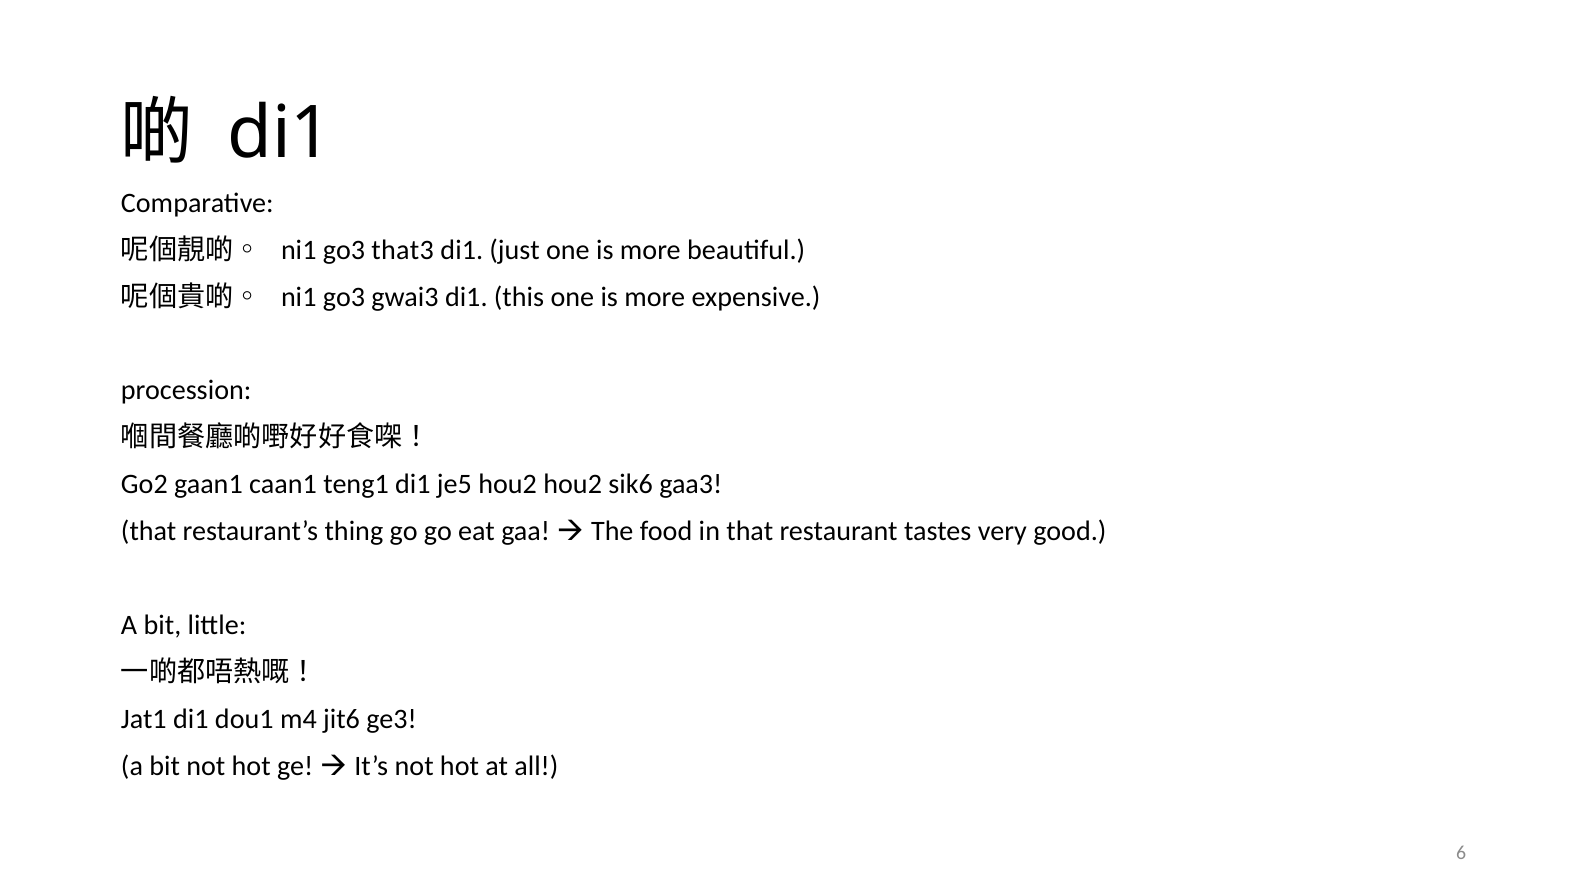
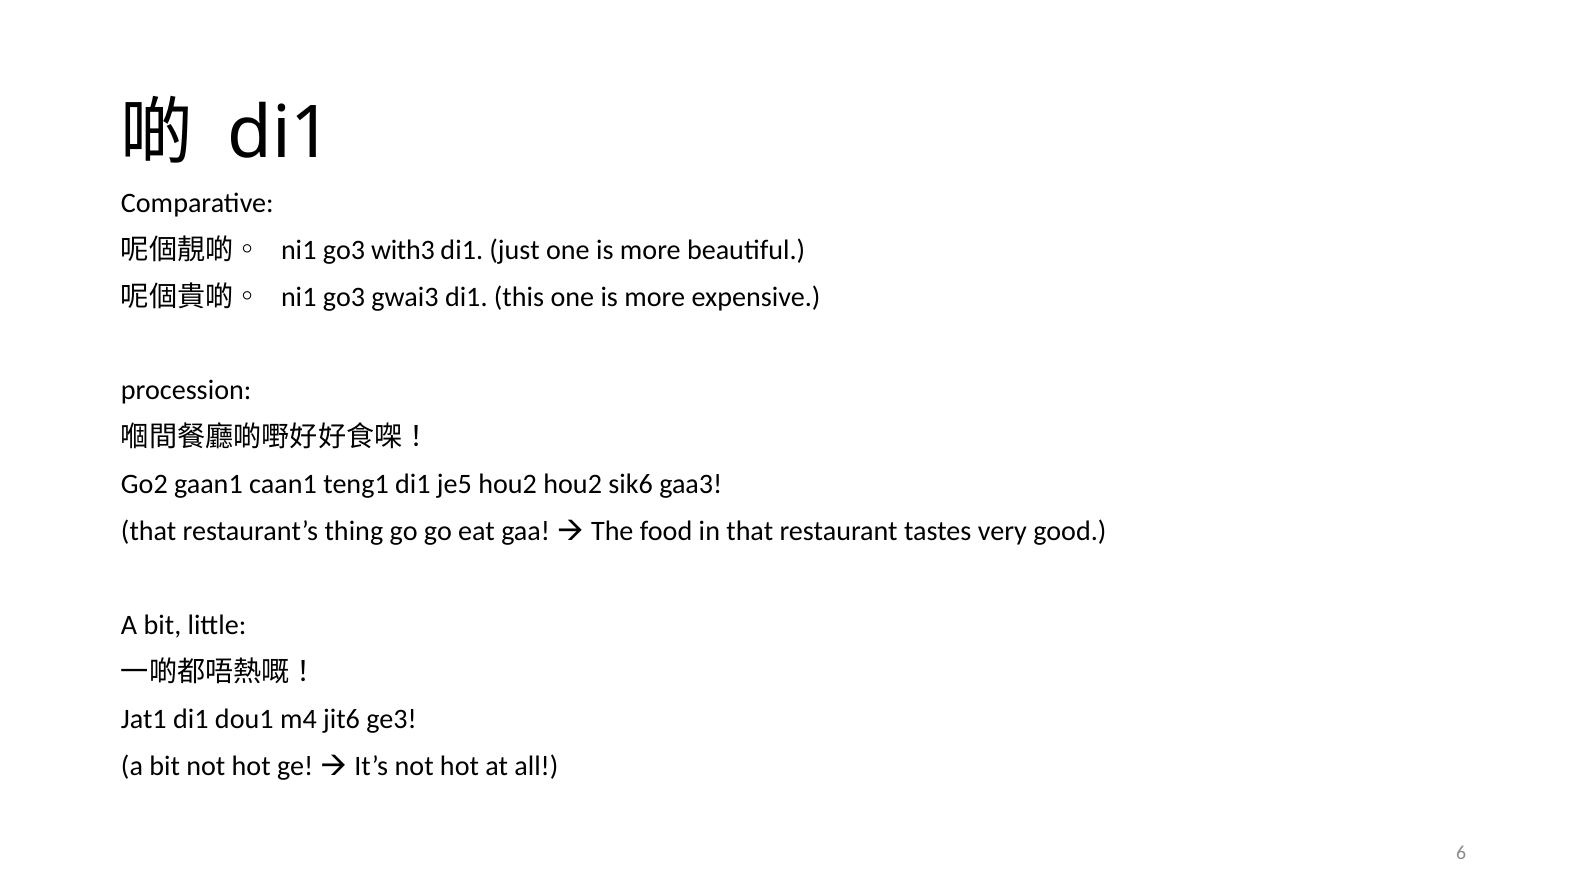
that3: that3 -> with3
